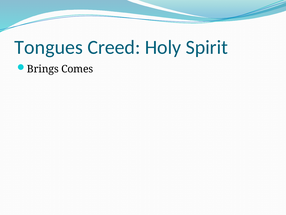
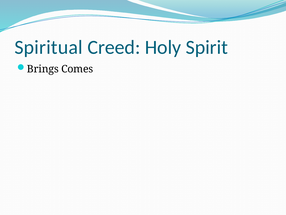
Tongues: Tongues -> Spiritual
